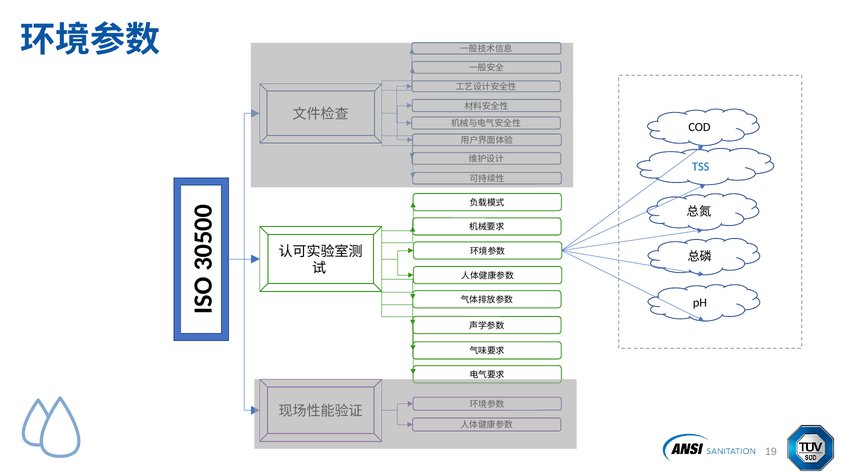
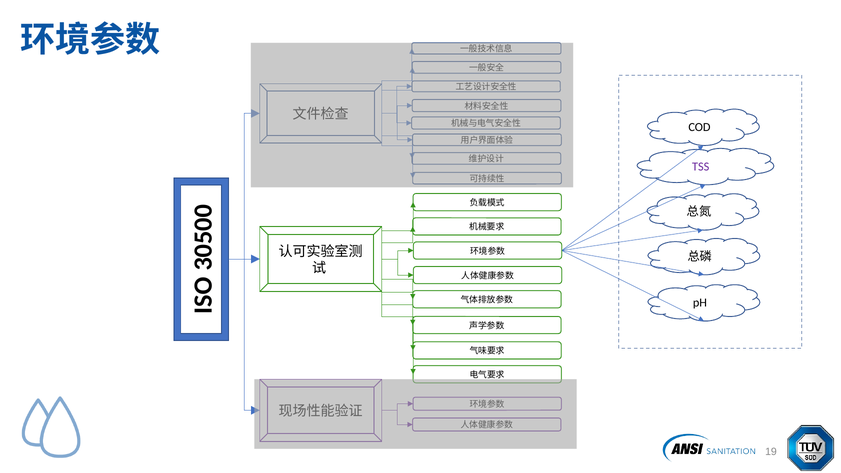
TSS colour: blue -> purple
